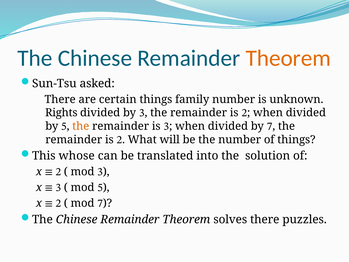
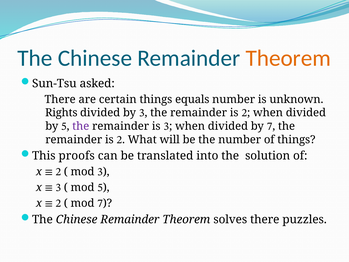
family: family -> equals
the at (81, 126) colour: orange -> purple
whose: whose -> proofs
